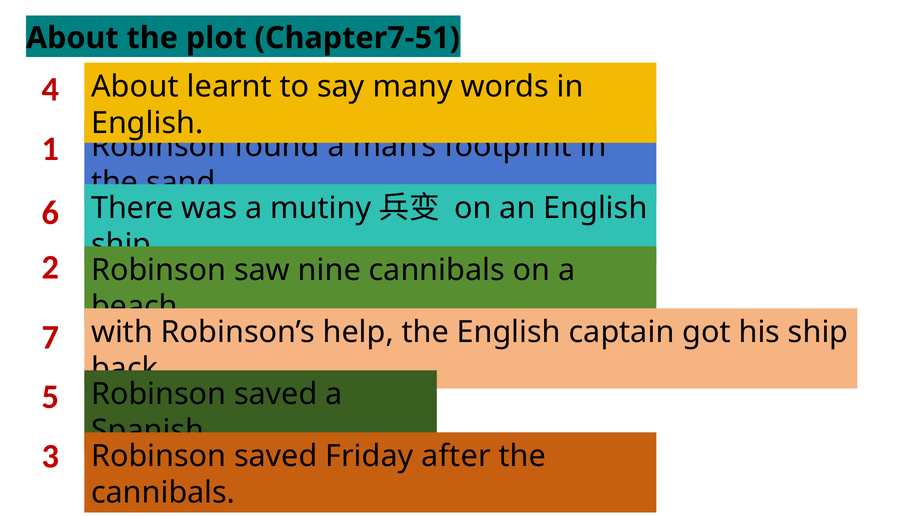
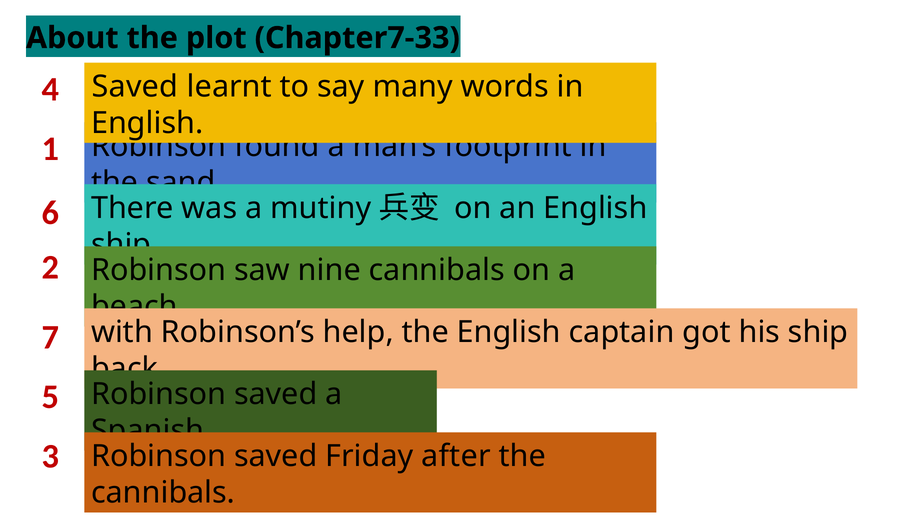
Chapter7-51: Chapter7-51 -> Chapter7-33
About at (135, 87): About -> Saved
